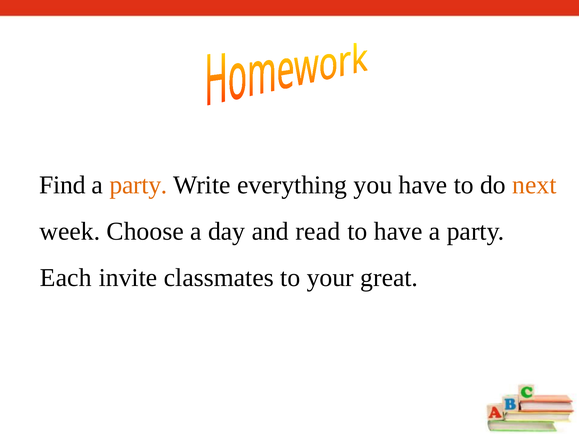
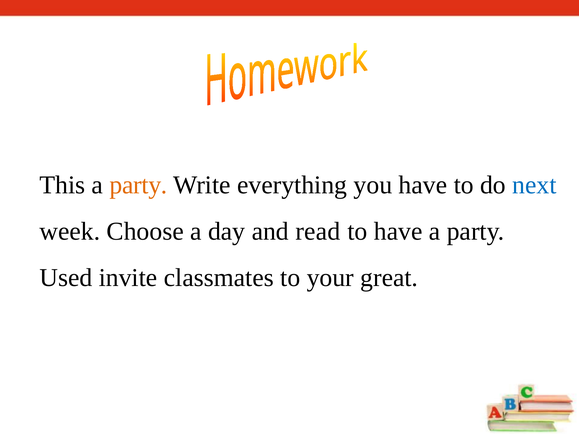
Find: Find -> This
next colour: orange -> blue
Each: Each -> Used
